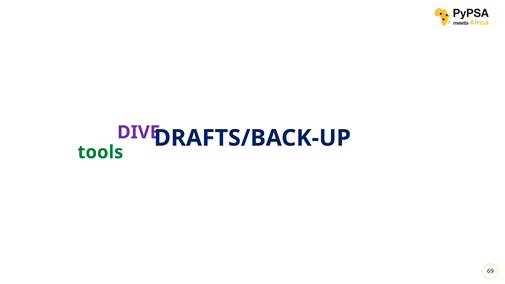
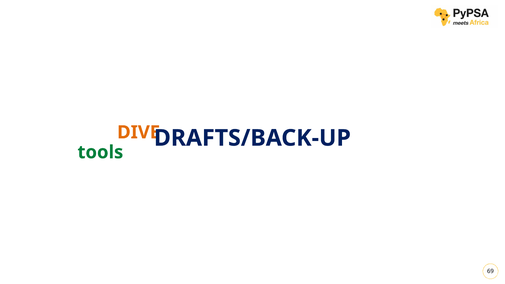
DIVE colour: purple -> orange
